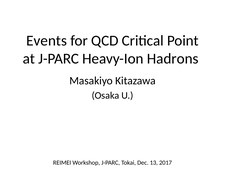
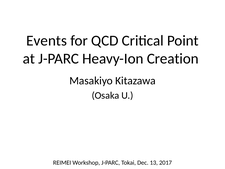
Hadrons: Hadrons -> Creation
